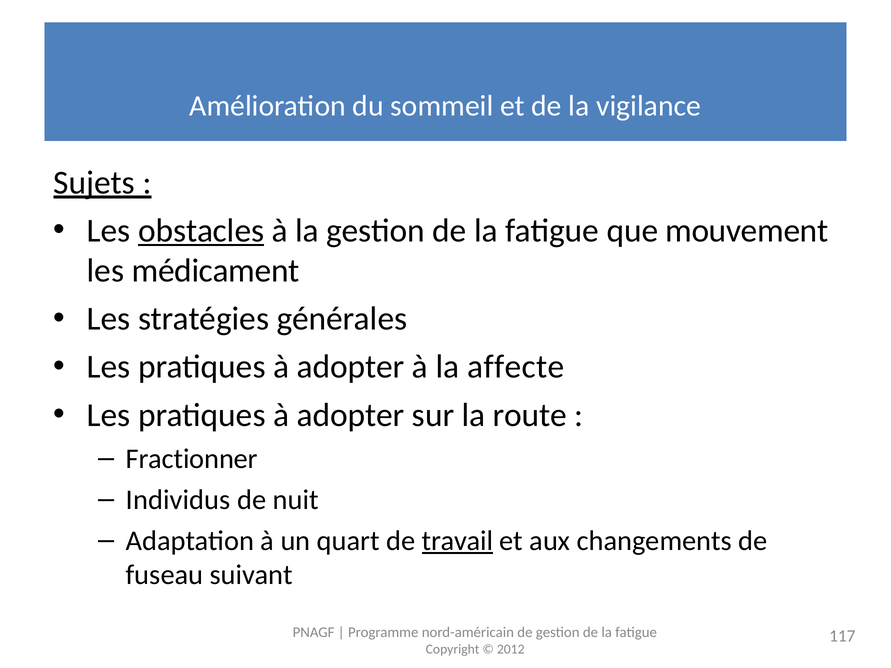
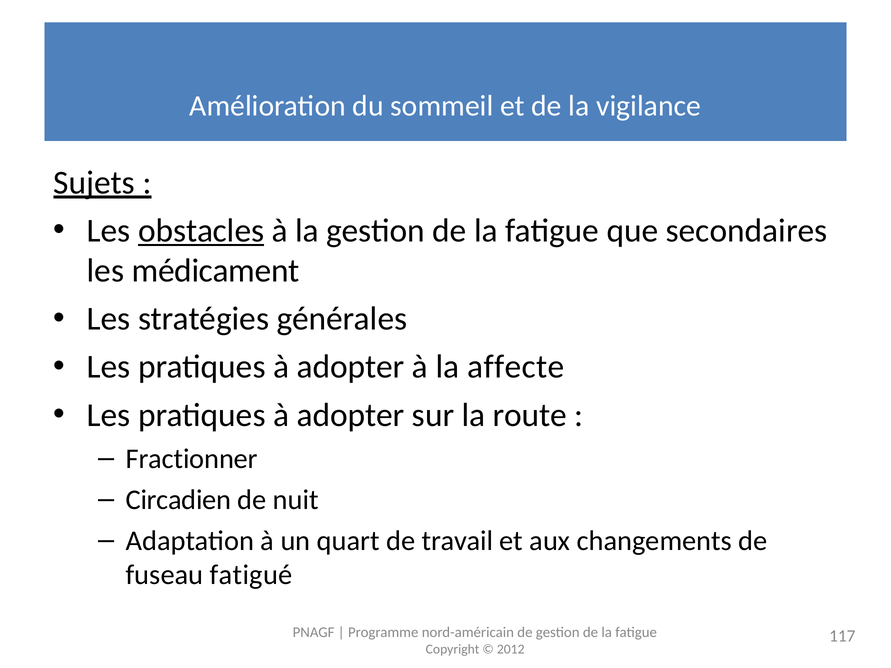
mouvement: mouvement -> secondaires
Individus: Individus -> Circadien
travail underline: present -> none
suivant: suivant -> fatigué
